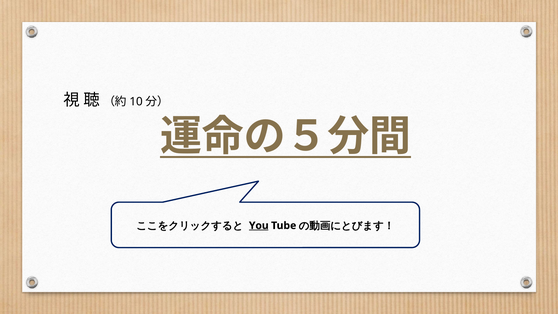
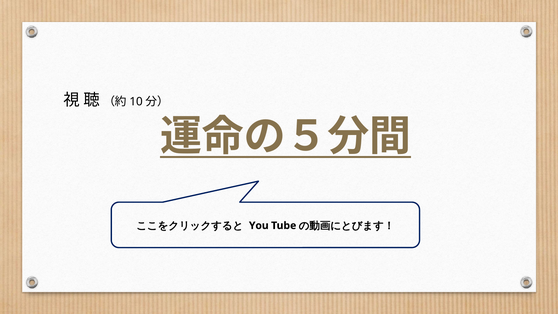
You underline: present -> none
